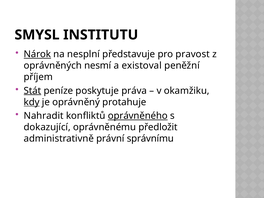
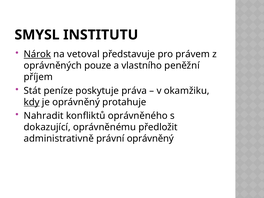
nesplní: nesplní -> vetoval
pravost: pravost -> právem
nesmí: nesmí -> pouze
existoval: existoval -> vlastního
Stát underline: present -> none
oprávněného underline: present -> none
právní správnímu: správnímu -> oprávněný
